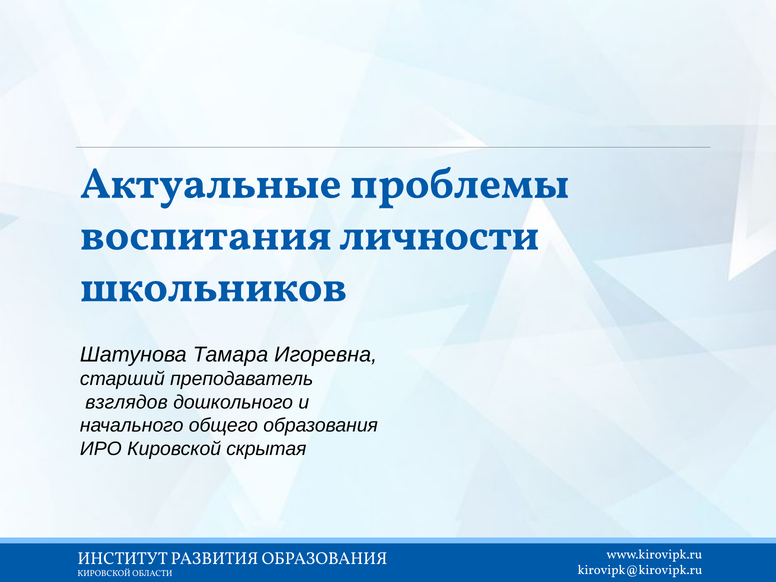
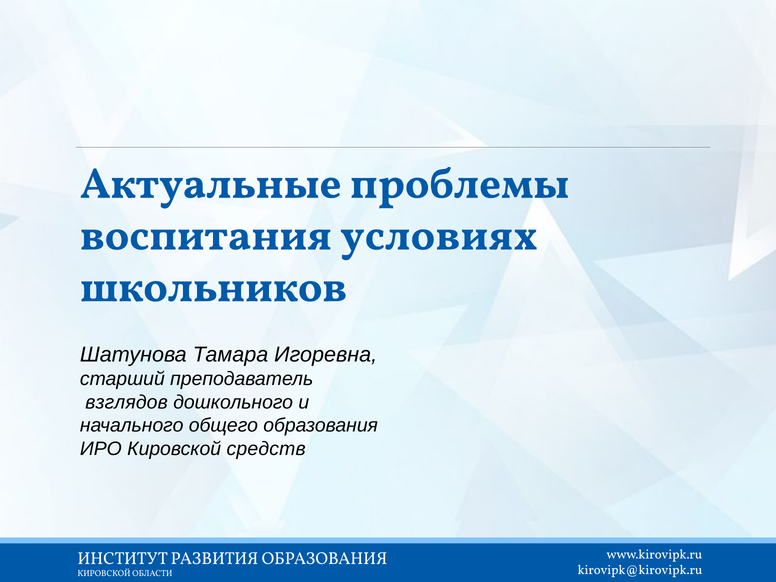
личности: личности -> условиях
скрытая: скрытая -> средств
